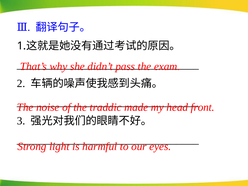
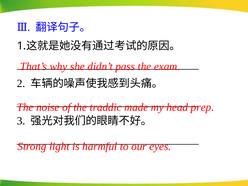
front: front -> prep
